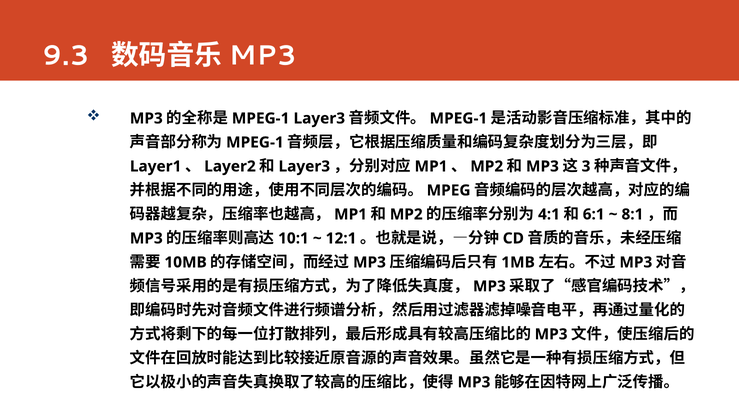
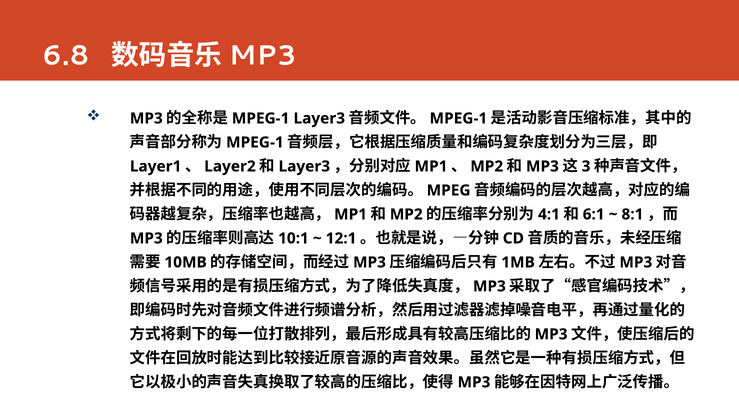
9.3: 9.3 -> 6.8
